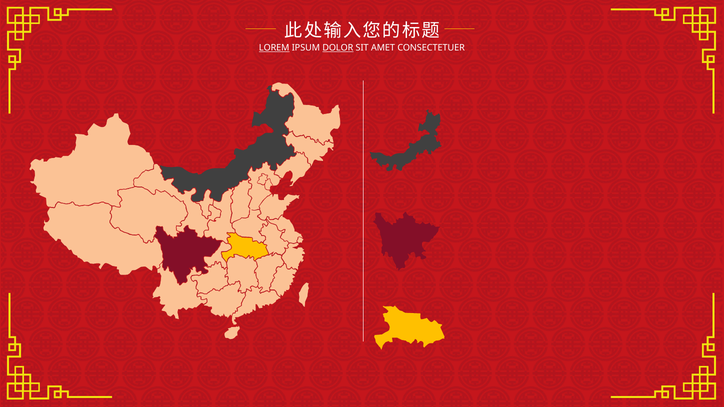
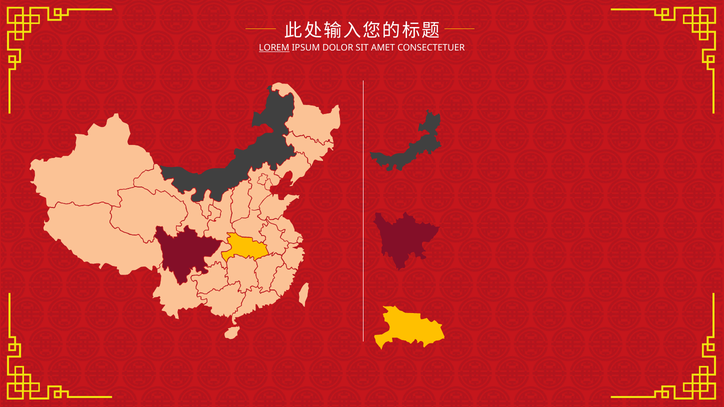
DOLOR underline: present -> none
